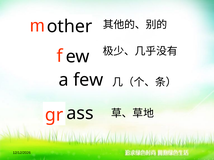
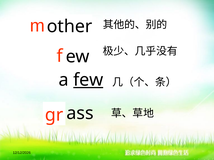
few underline: none -> present
